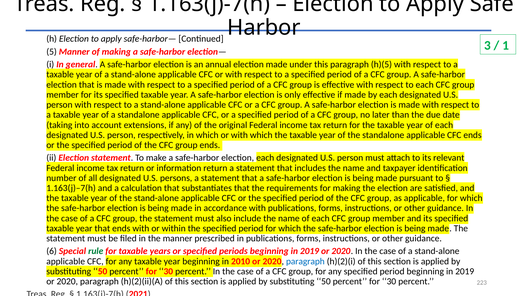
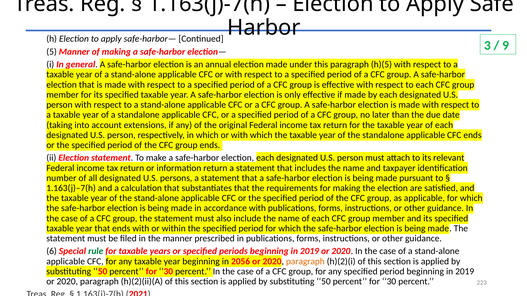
1: 1 -> 9
2010: 2010 -> 2056
paragraph at (305, 262) colour: blue -> orange
